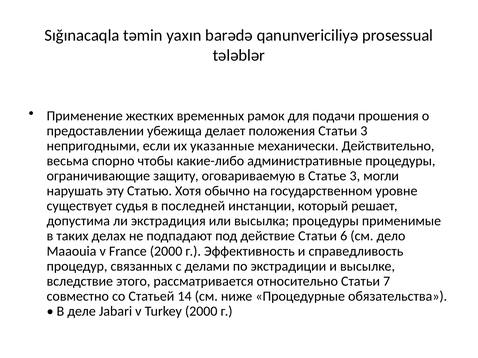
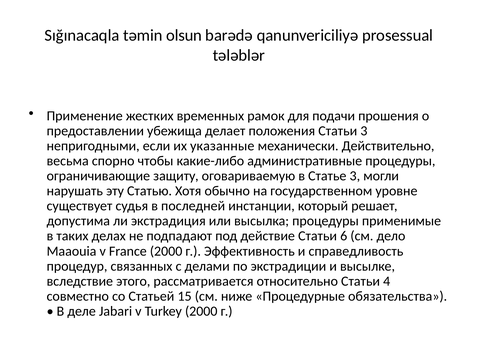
yaxın: yaxın -> olsun
7: 7 -> 4
14: 14 -> 15
